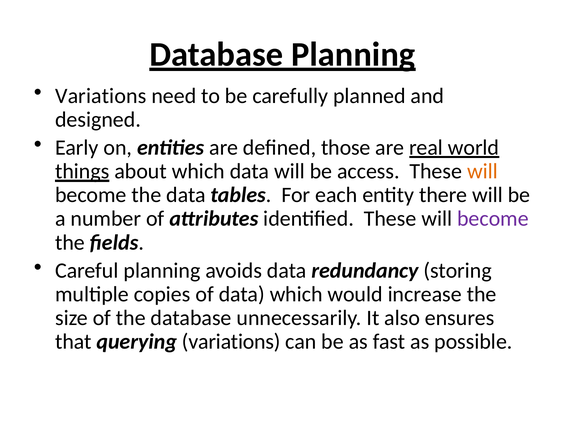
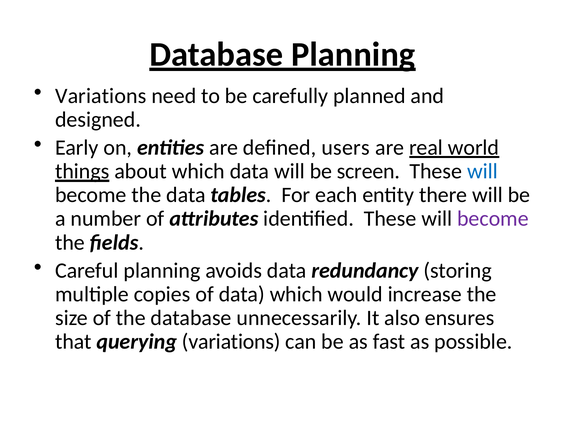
those: those -> users
access: access -> screen
will at (482, 172) colour: orange -> blue
